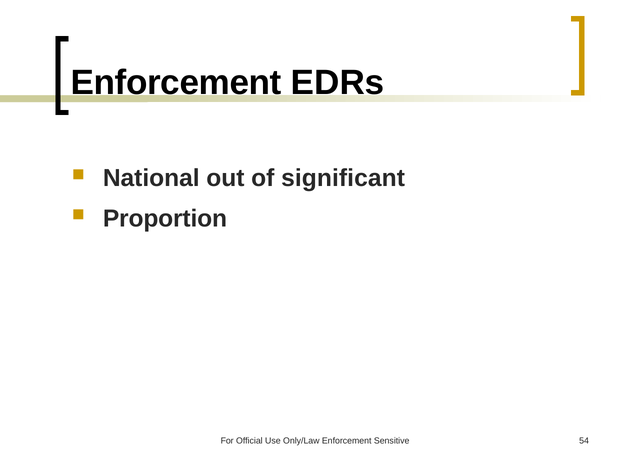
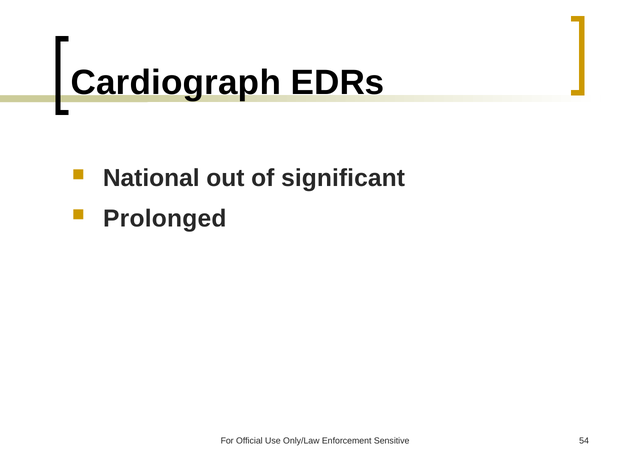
Enforcement at (176, 83): Enforcement -> Cardiograph
Proportion: Proportion -> Prolonged
